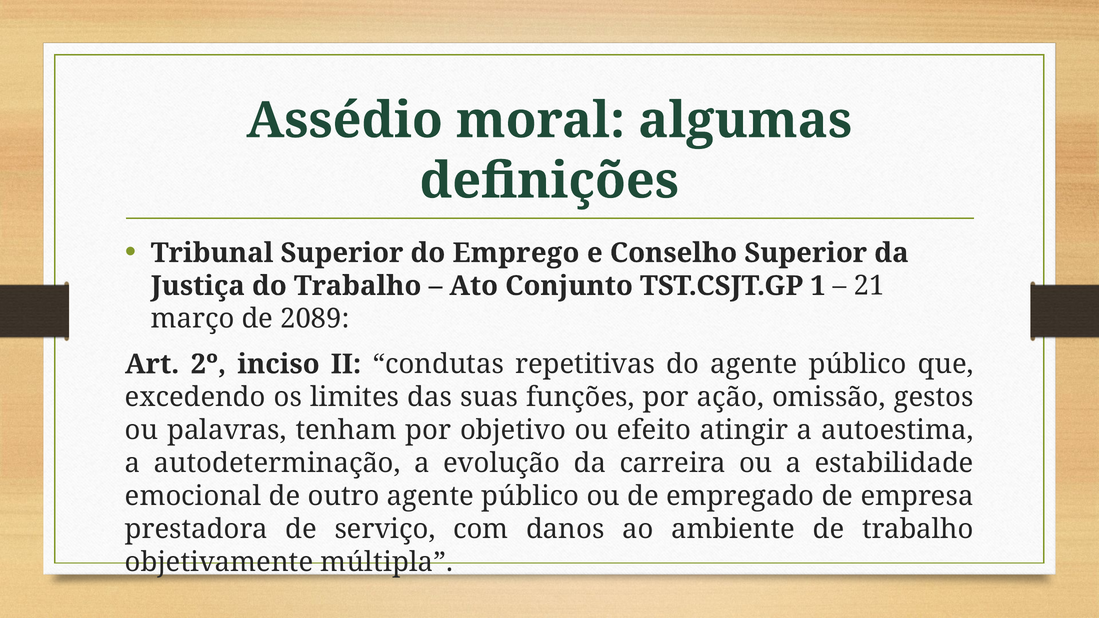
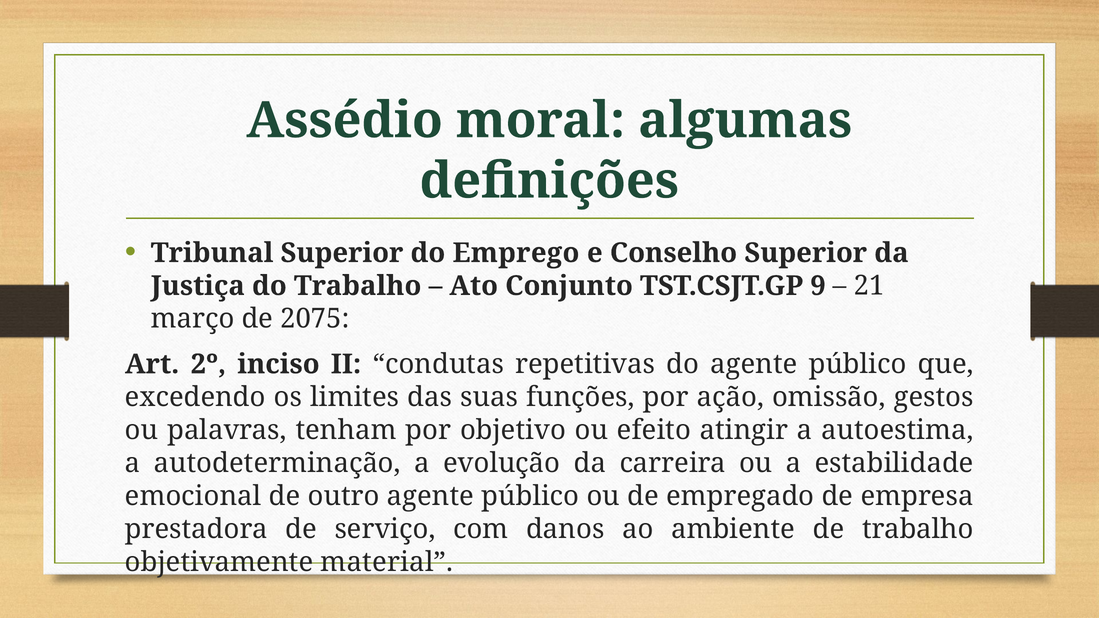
1: 1 -> 9
2089: 2089 -> 2075
múltipla: múltipla -> material
